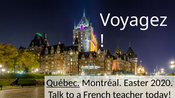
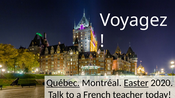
Easter underline: none -> present
